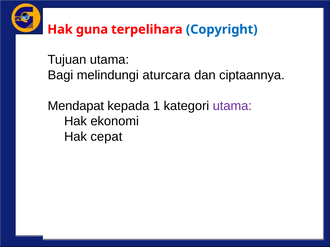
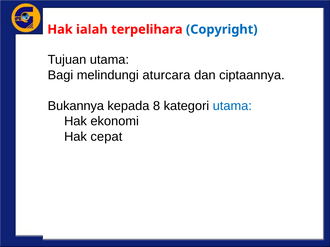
guna: guna -> ialah
Mendapat: Mendapat -> Bukannya
1: 1 -> 8
utama at (232, 106) colour: purple -> blue
